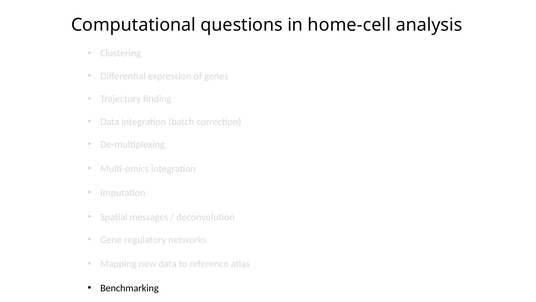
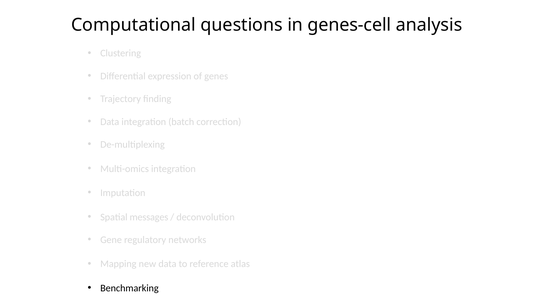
home-cell: home-cell -> genes-cell
